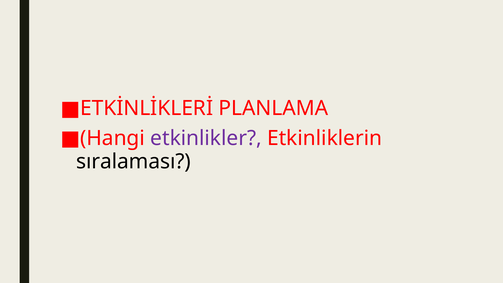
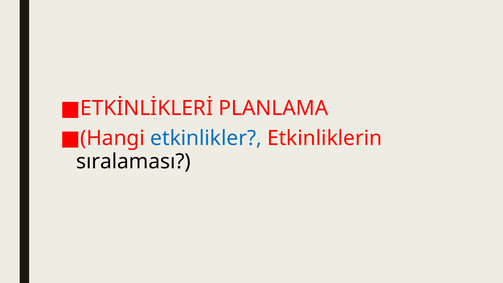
etkinlikler colour: purple -> blue
